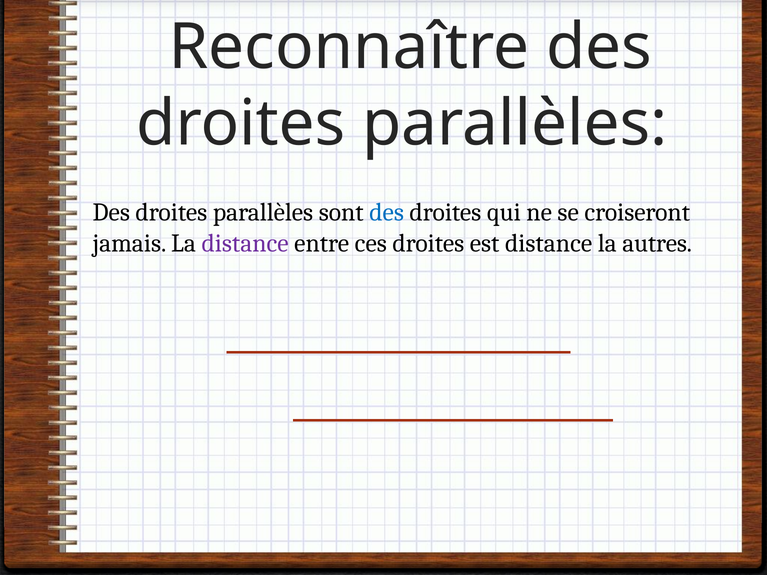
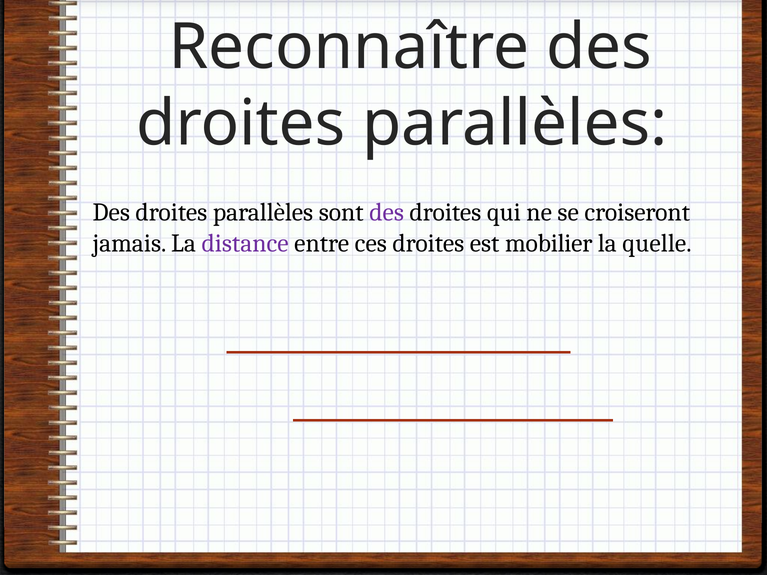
des at (387, 213) colour: blue -> purple
est distance: distance -> mobilier
autres: autres -> quelle
